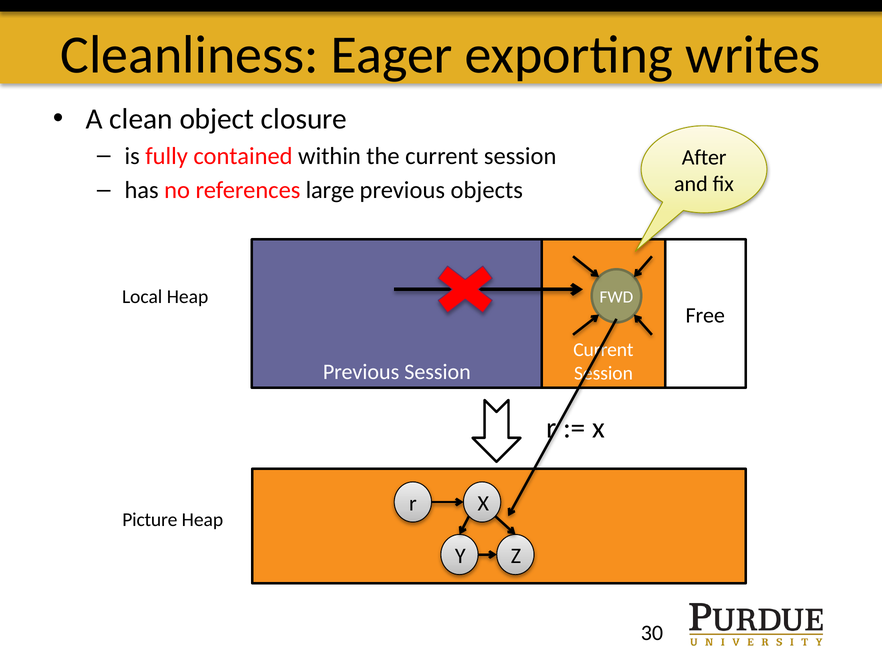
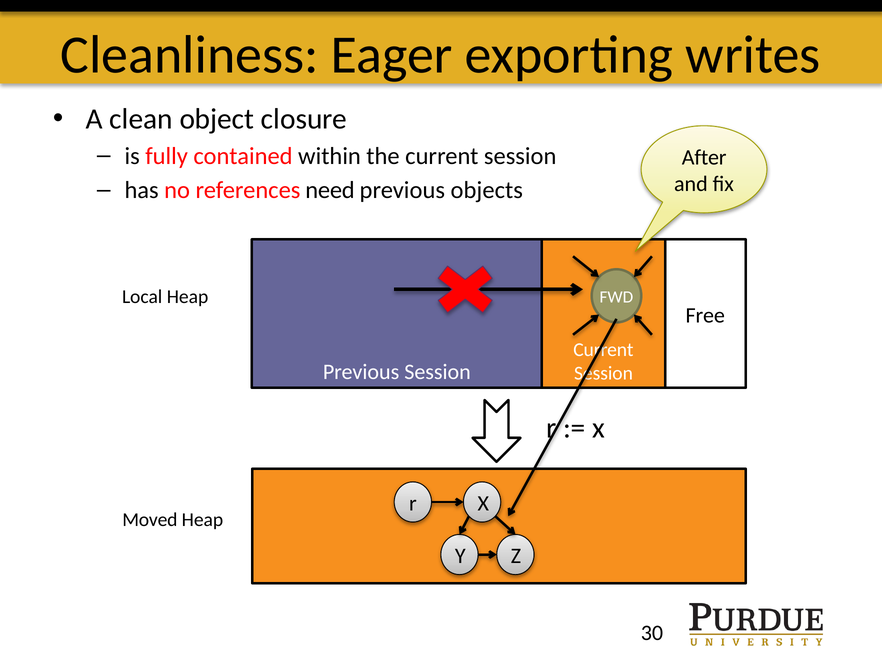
large: large -> need
Picture: Picture -> Moved
